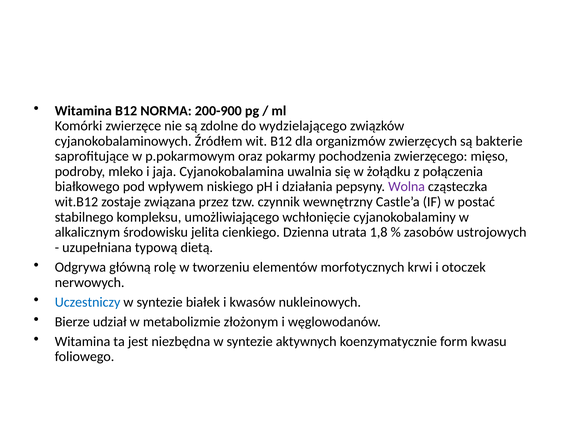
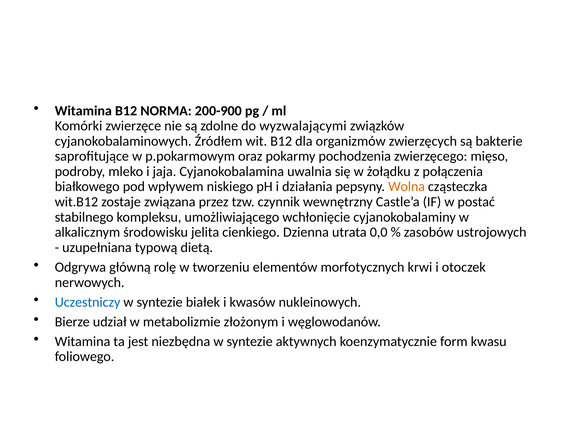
wydzielającego: wydzielającego -> wyzwalającymi
Wolna colour: purple -> orange
1,8: 1,8 -> 0,0
